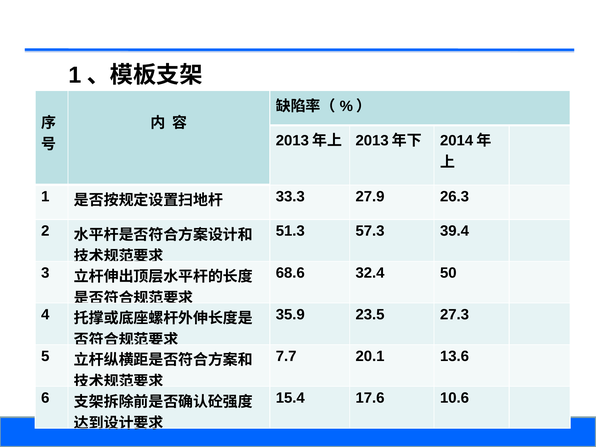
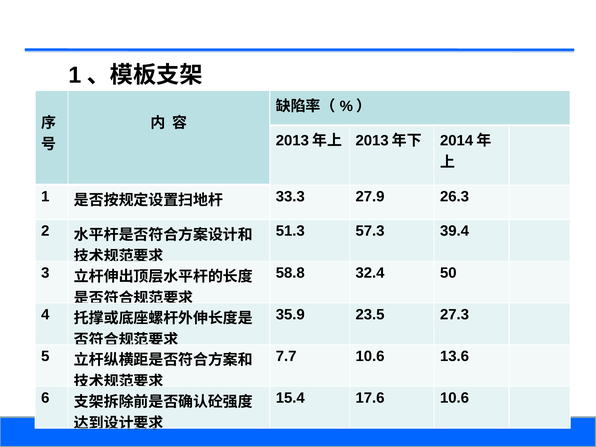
68.6: 68.6 -> 58.8
7.7 20.1: 20.1 -> 10.6
